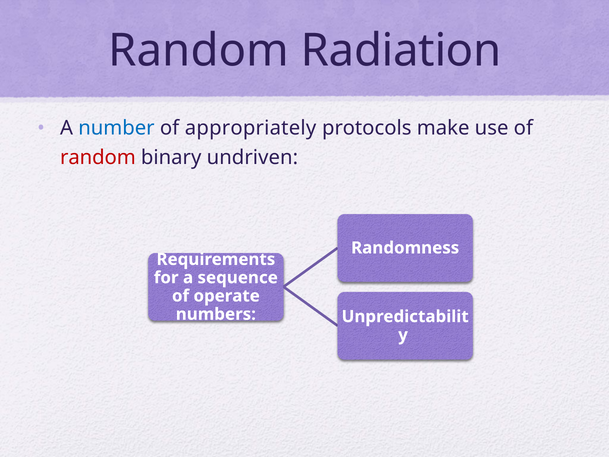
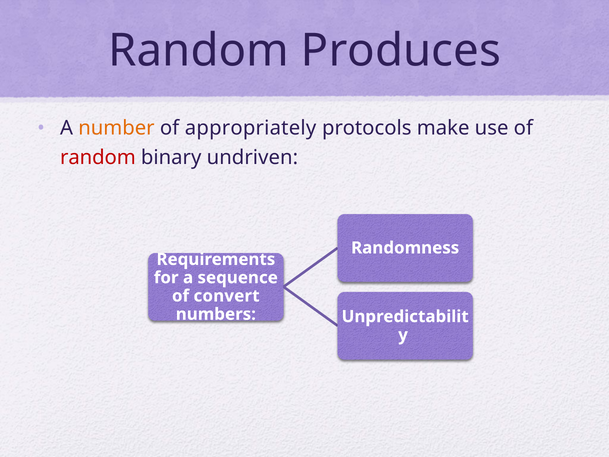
Radiation: Radiation -> Produces
number colour: blue -> orange
operate: operate -> convert
